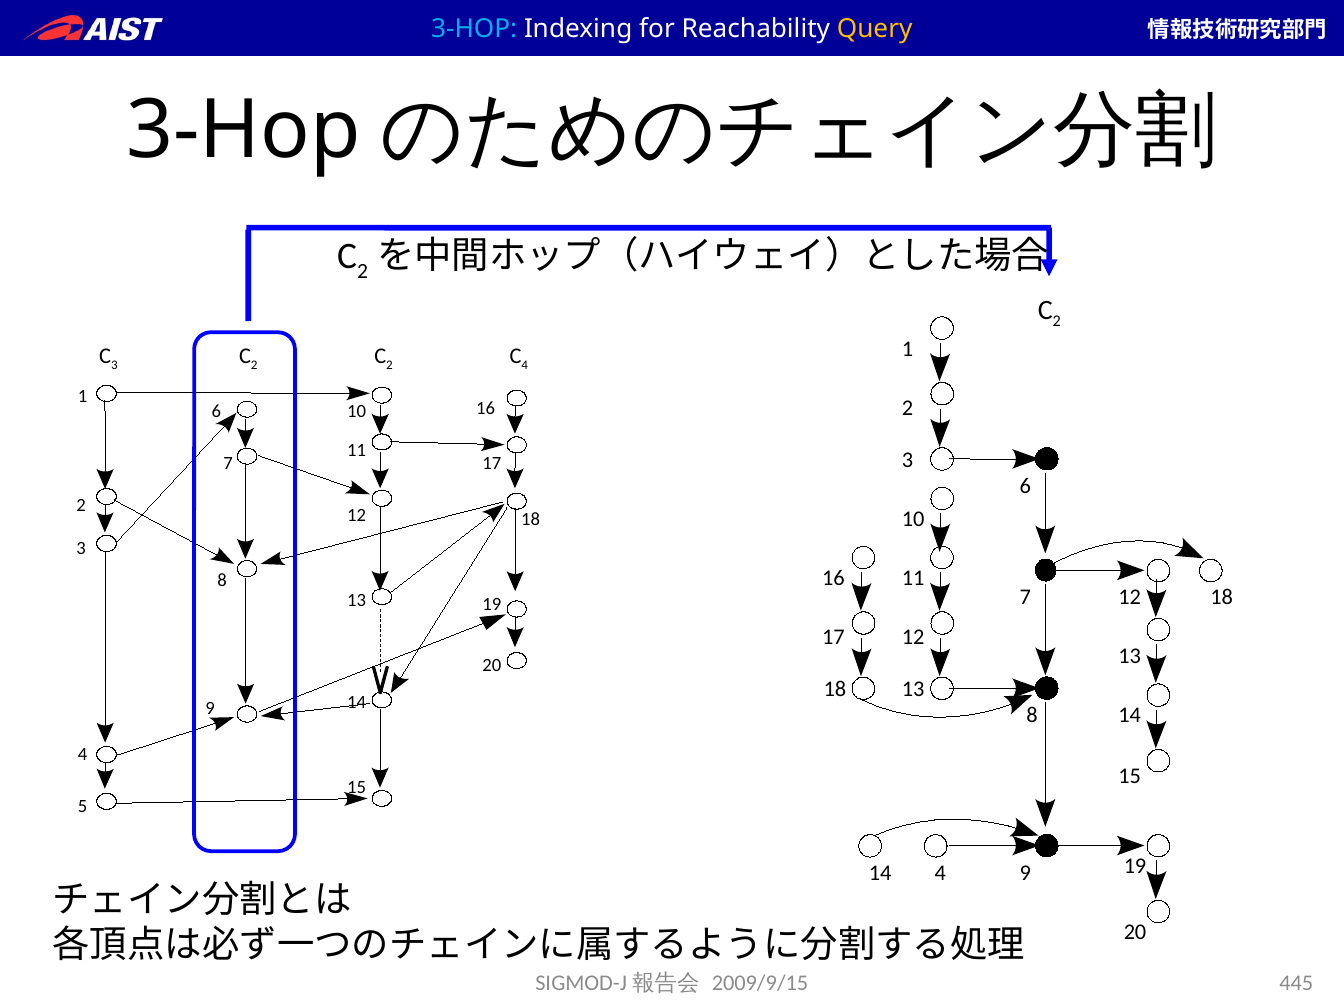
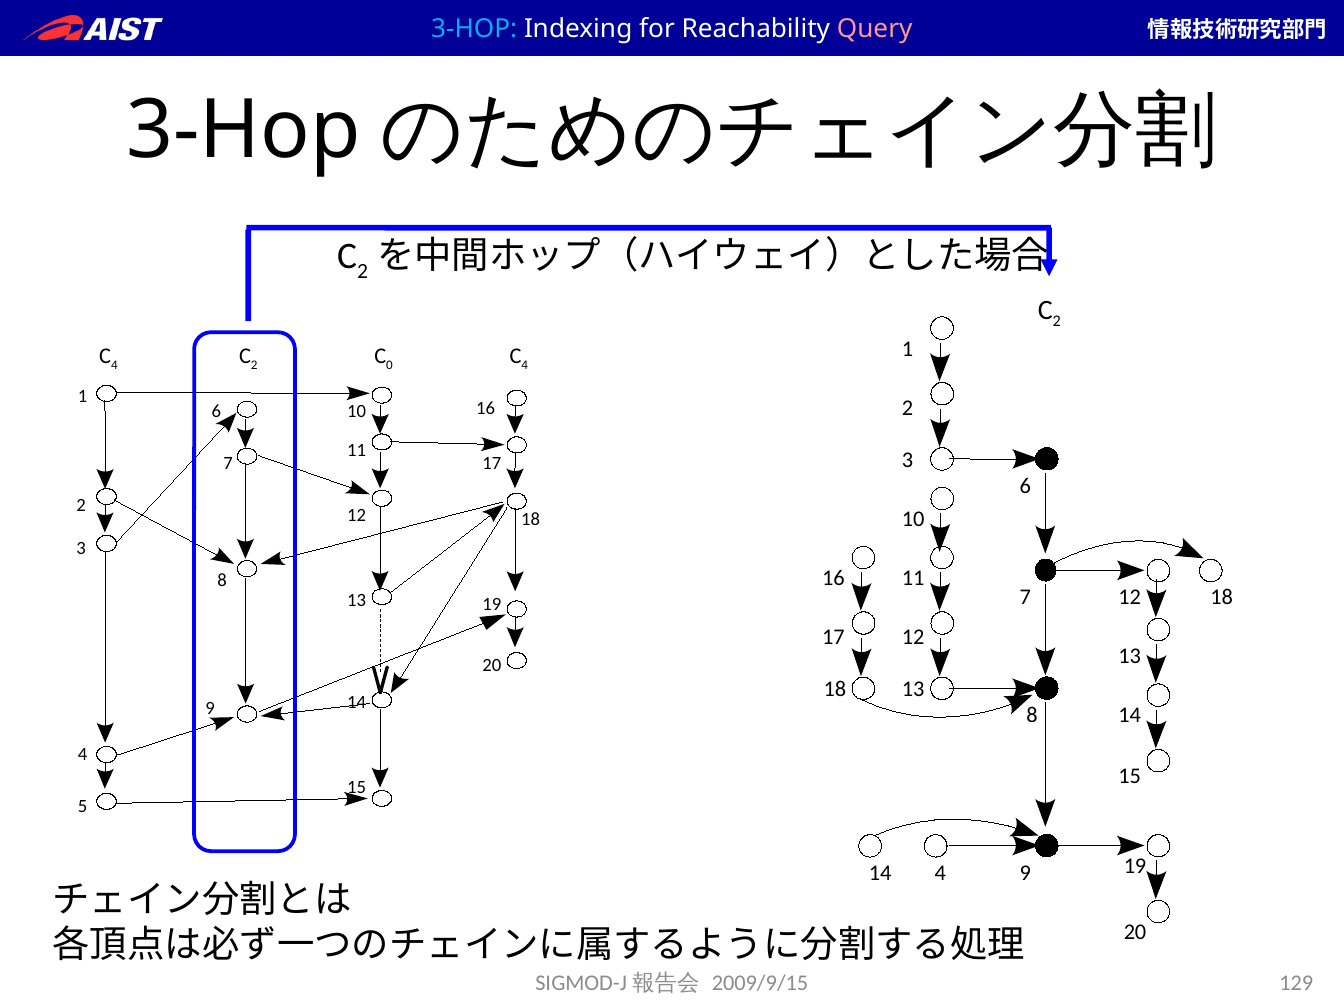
Query colour: yellow -> pink
3 at (114, 365): 3 -> 4
2 at (389, 365): 2 -> 0
445: 445 -> 129
